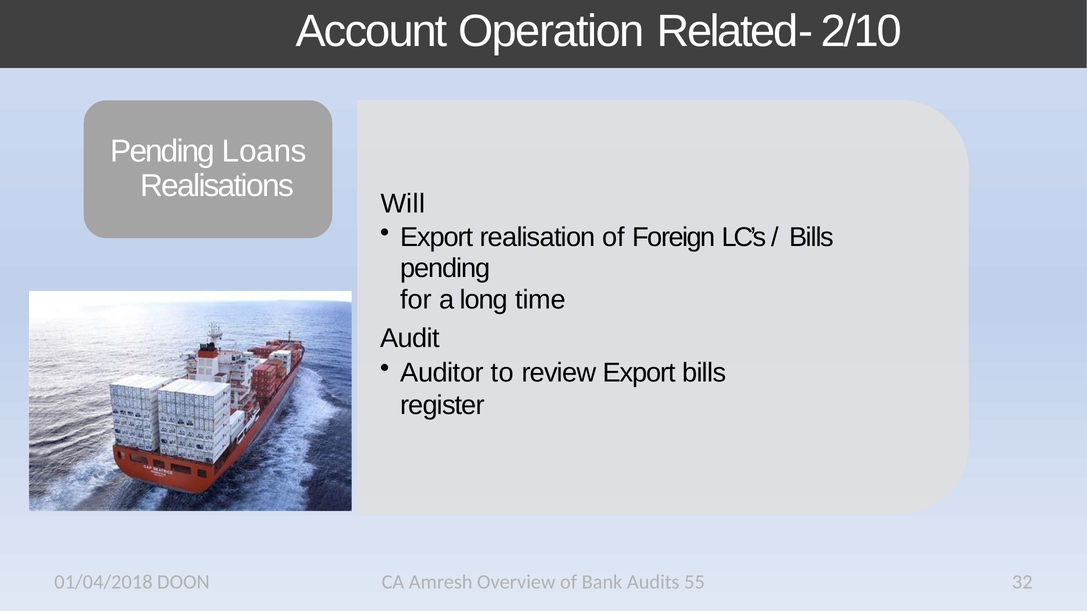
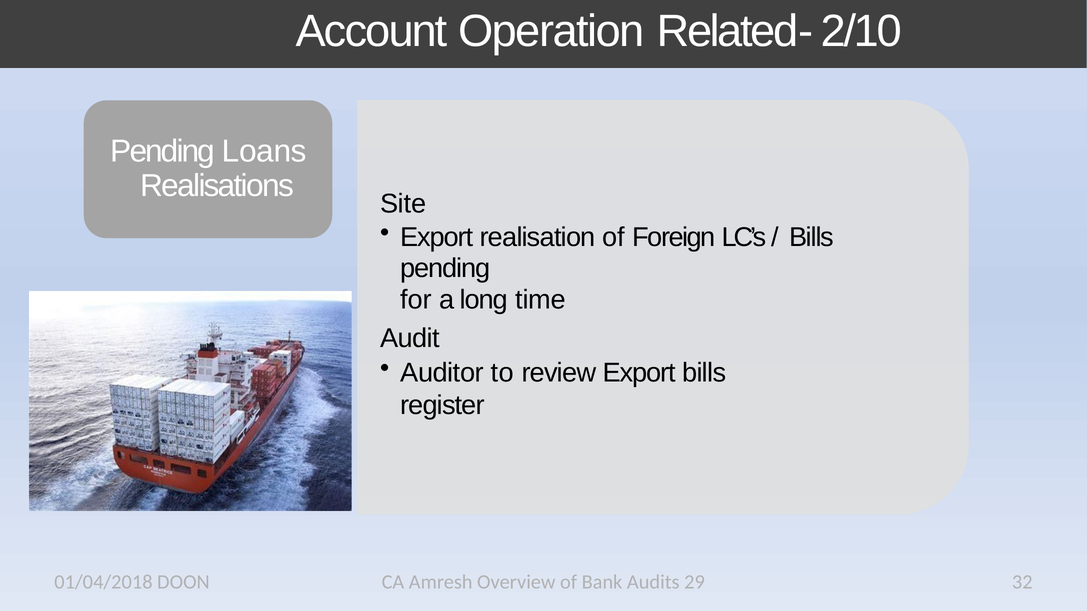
Will: Will -> Site
55: 55 -> 29
